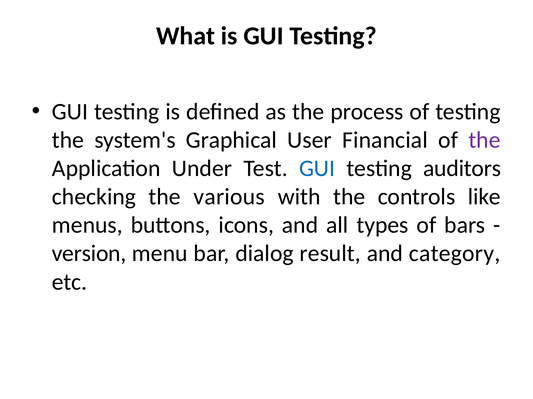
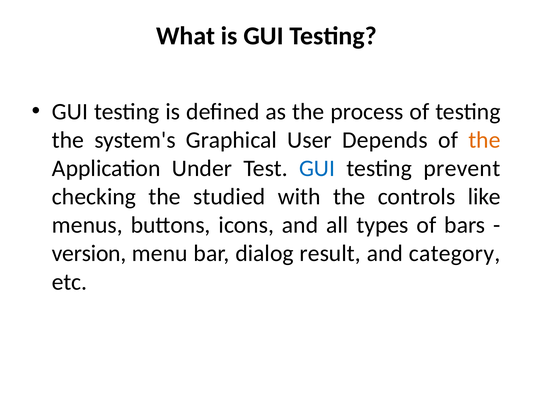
Financial: Financial -> Depends
the at (484, 140) colour: purple -> orange
auditors: auditors -> prevent
various: various -> studied
